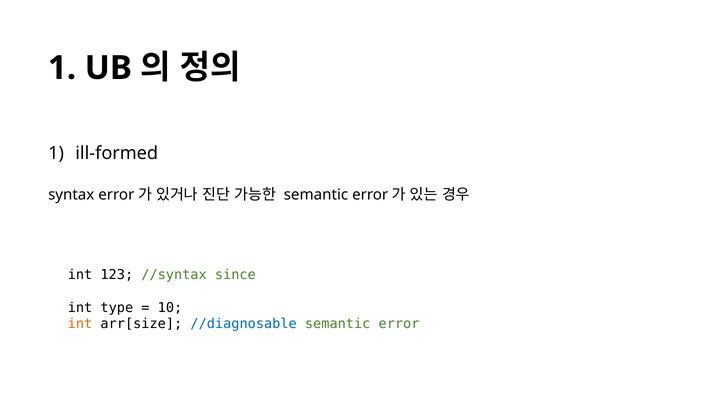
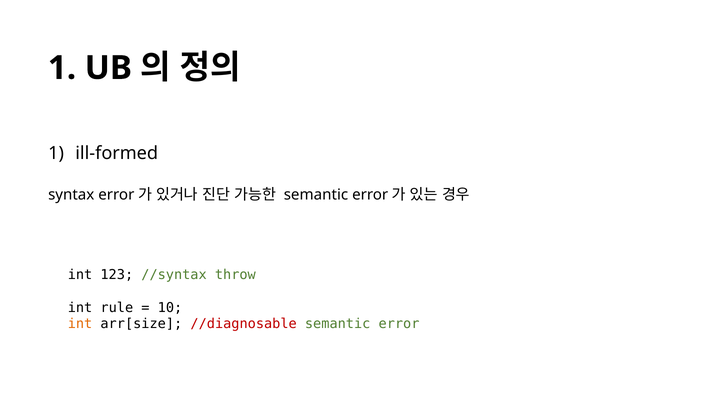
since: since -> throw
type: type -> rule
//diagnosable colour: blue -> red
